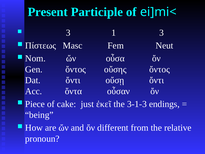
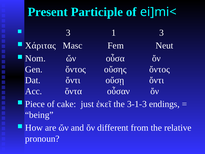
Πίστεως: Πίστεως -> Χάριτας
